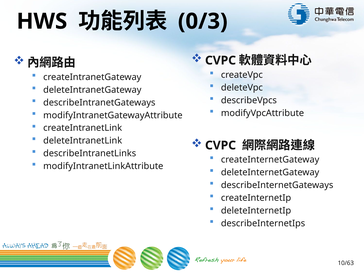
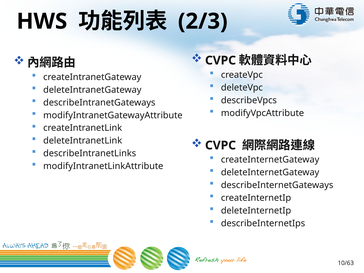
0/3: 0/3 -> 2/3
